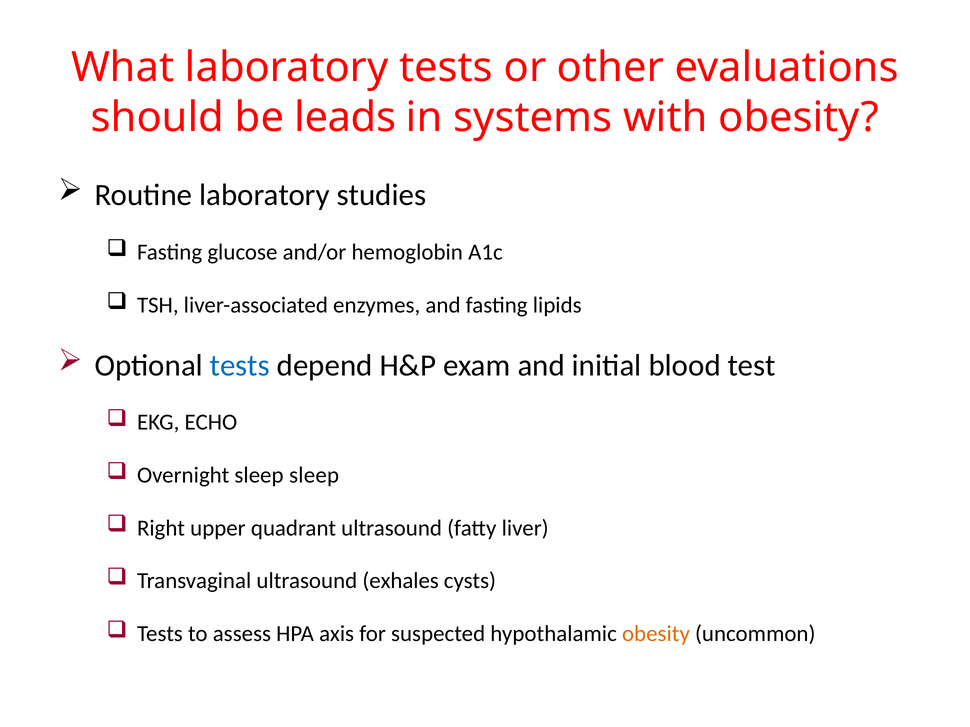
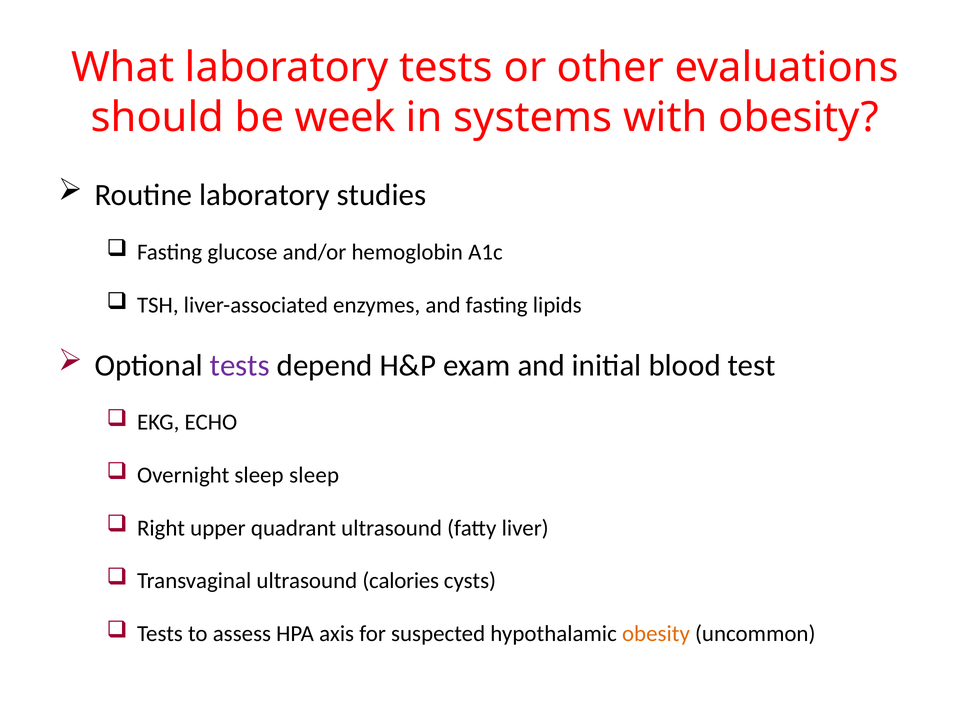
leads: leads -> week
tests at (240, 366) colour: blue -> purple
exhales: exhales -> calories
